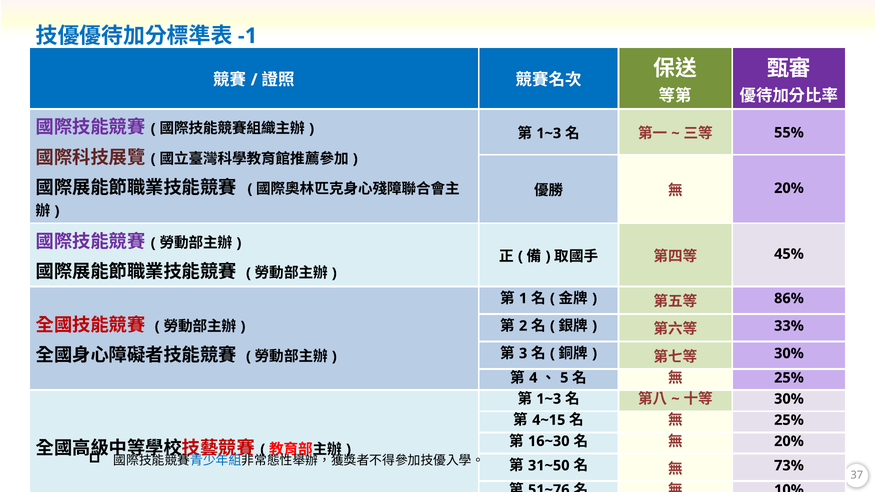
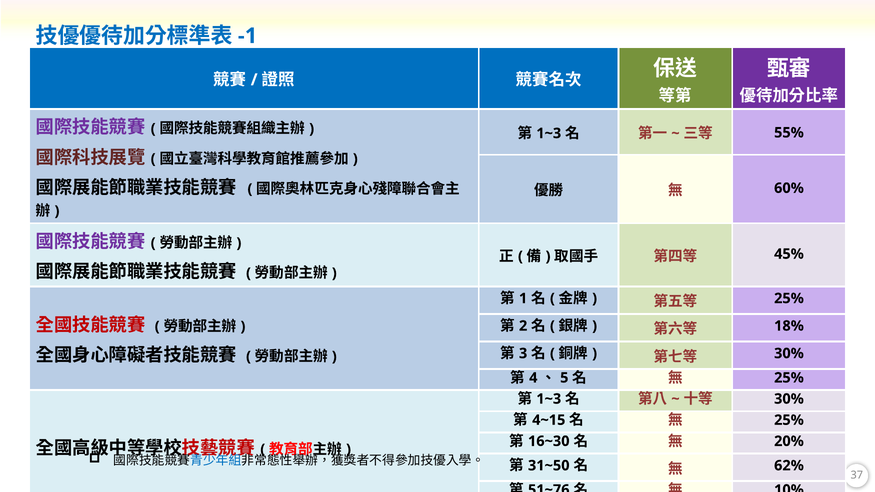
20% at (789, 188): 20% -> 60%
86% at (789, 298): 86% -> 25%
33%: 33% -> 18%
73%: 73% -> 62%
